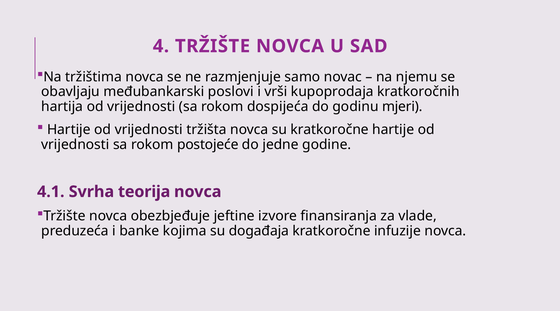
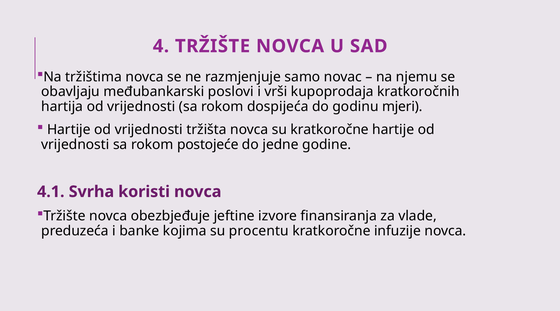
teorija: teorija -> koristi
događaja: događaja -> procentu
